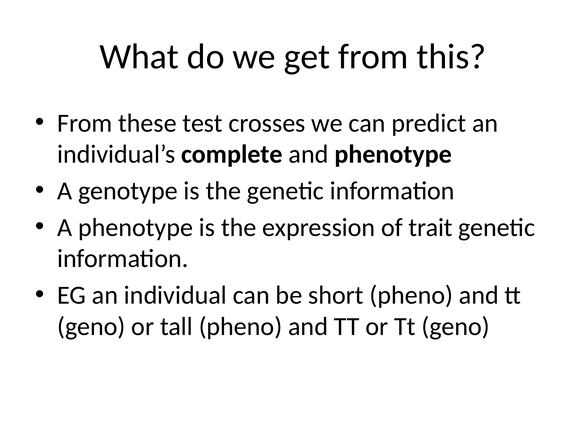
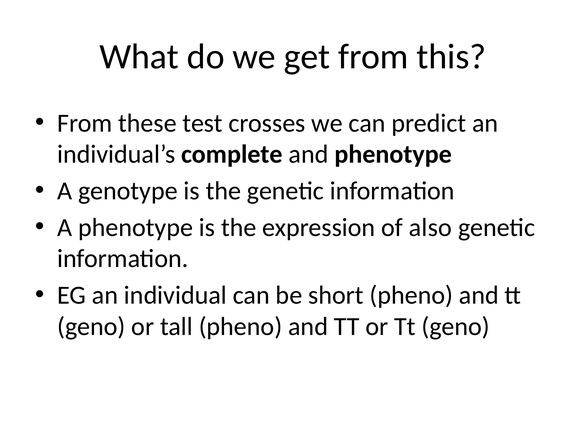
trait: trait -> also
